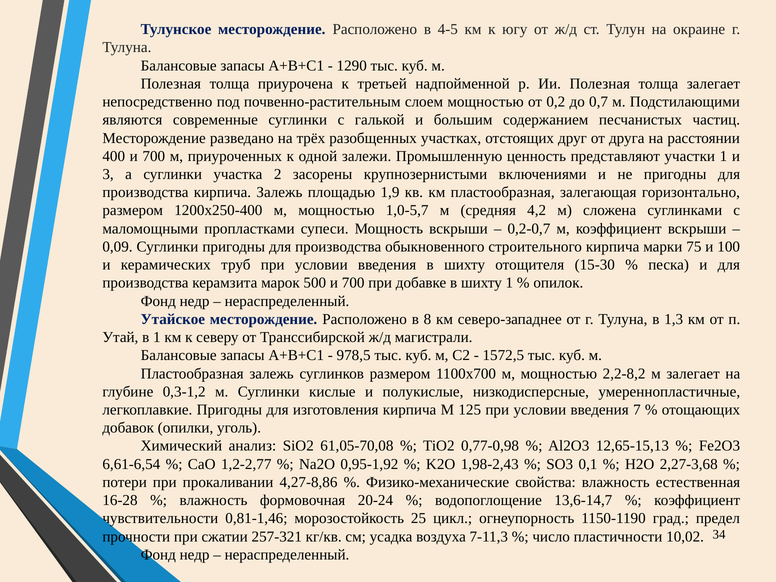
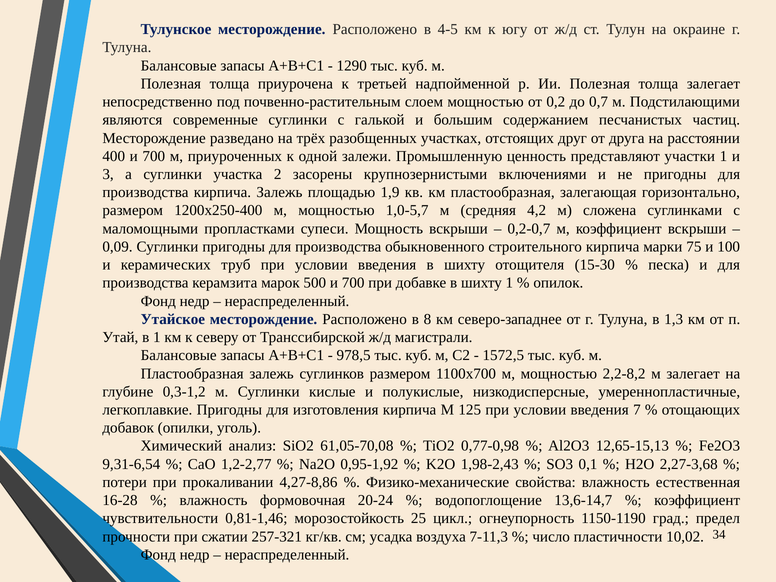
6,61-6,54: 6,61-6,54 -> 9,31-6,54
